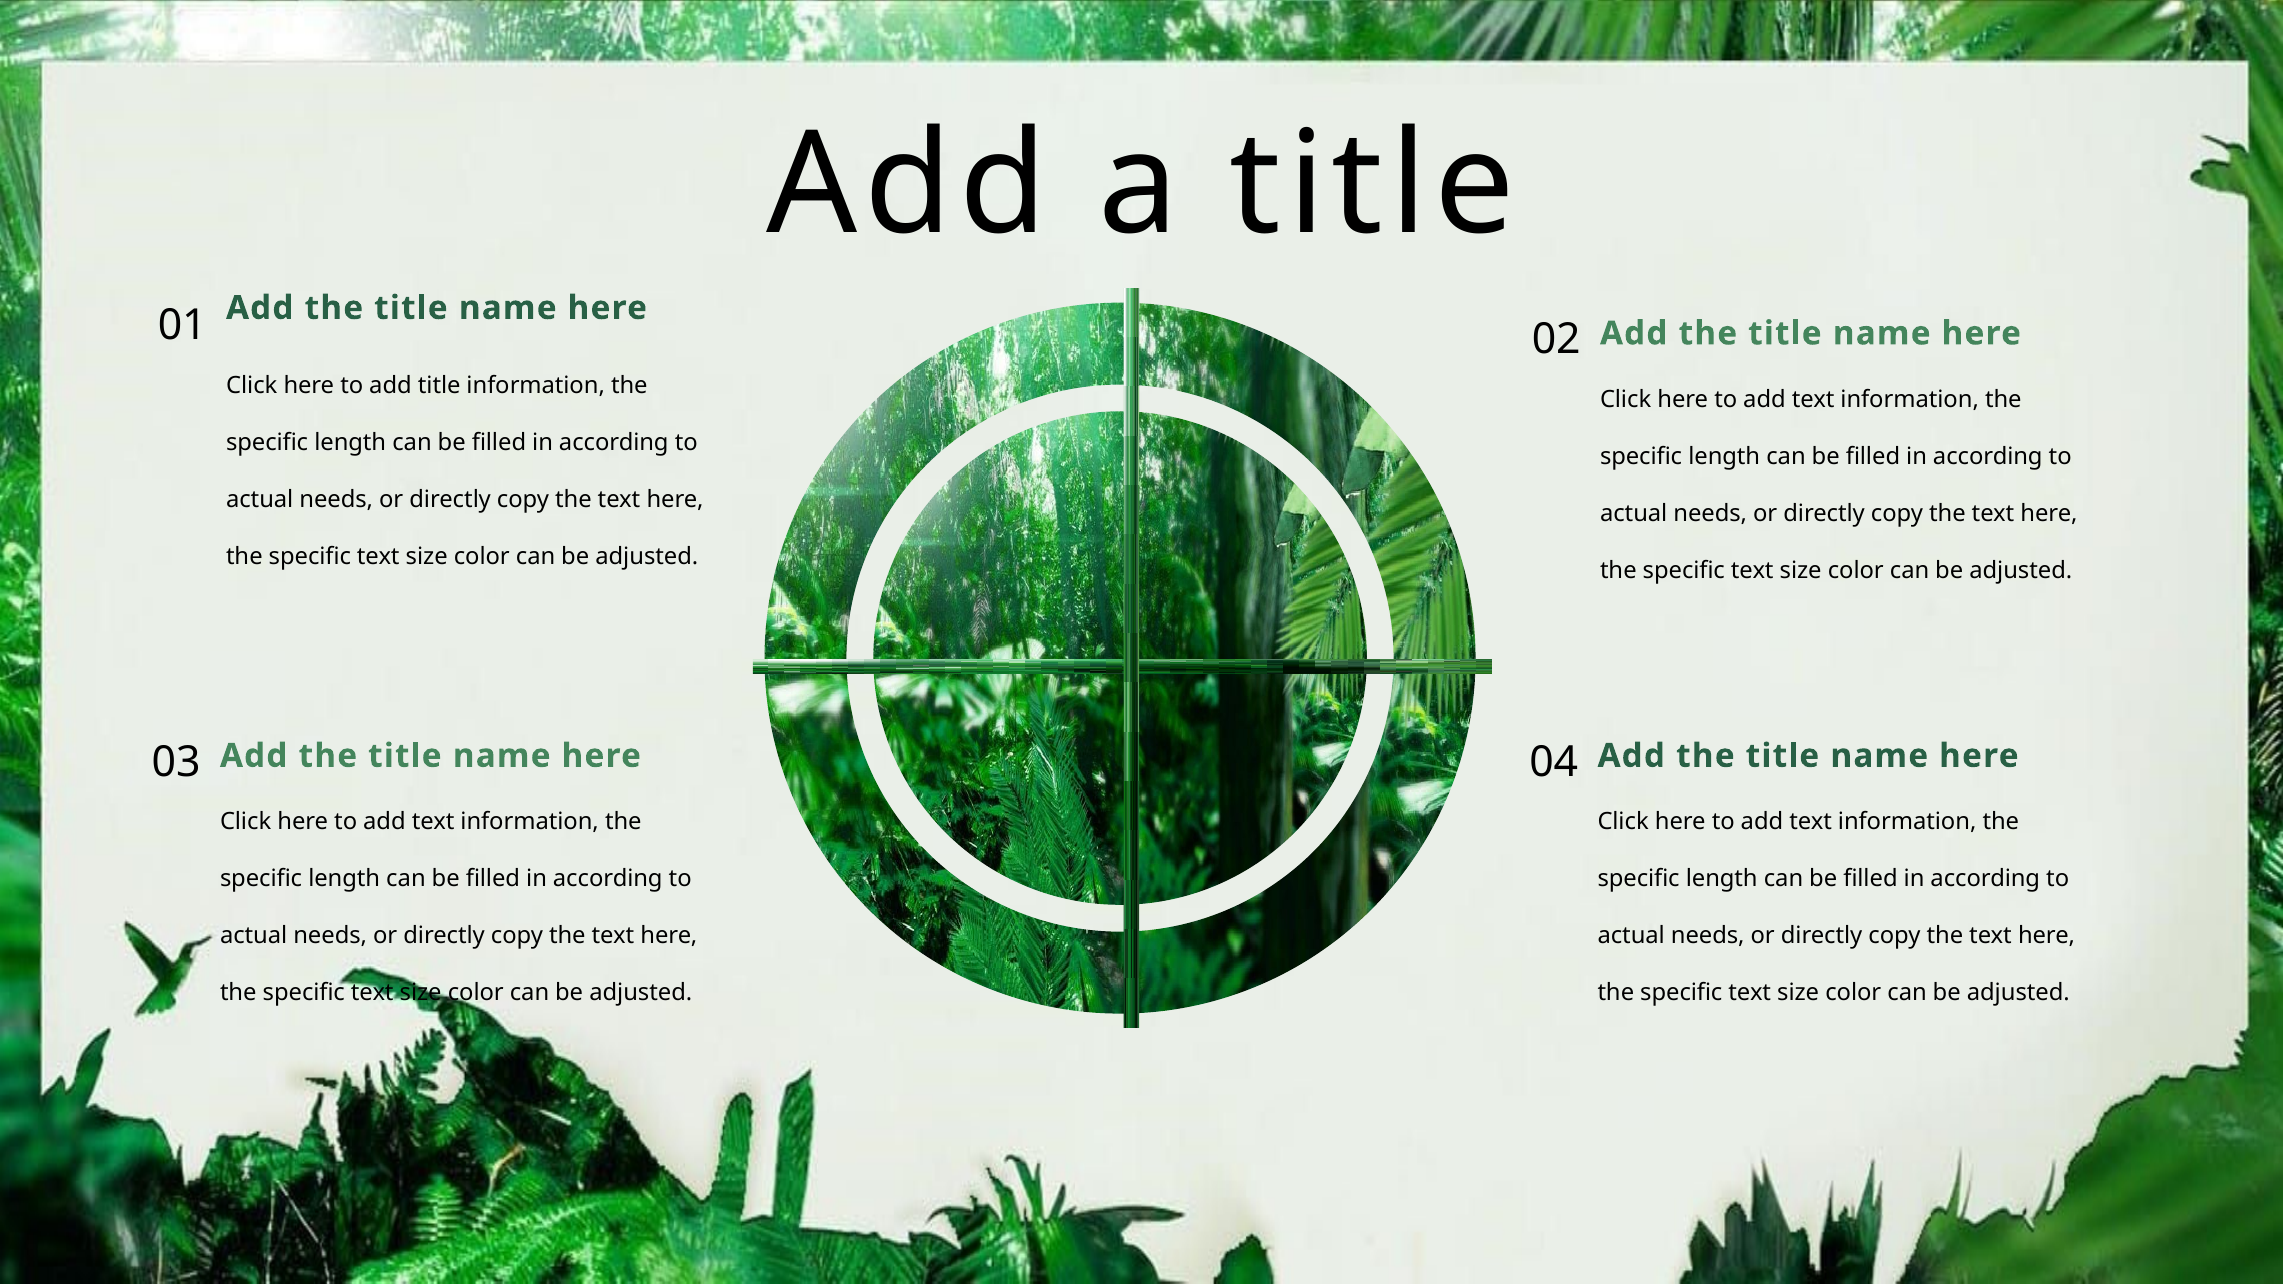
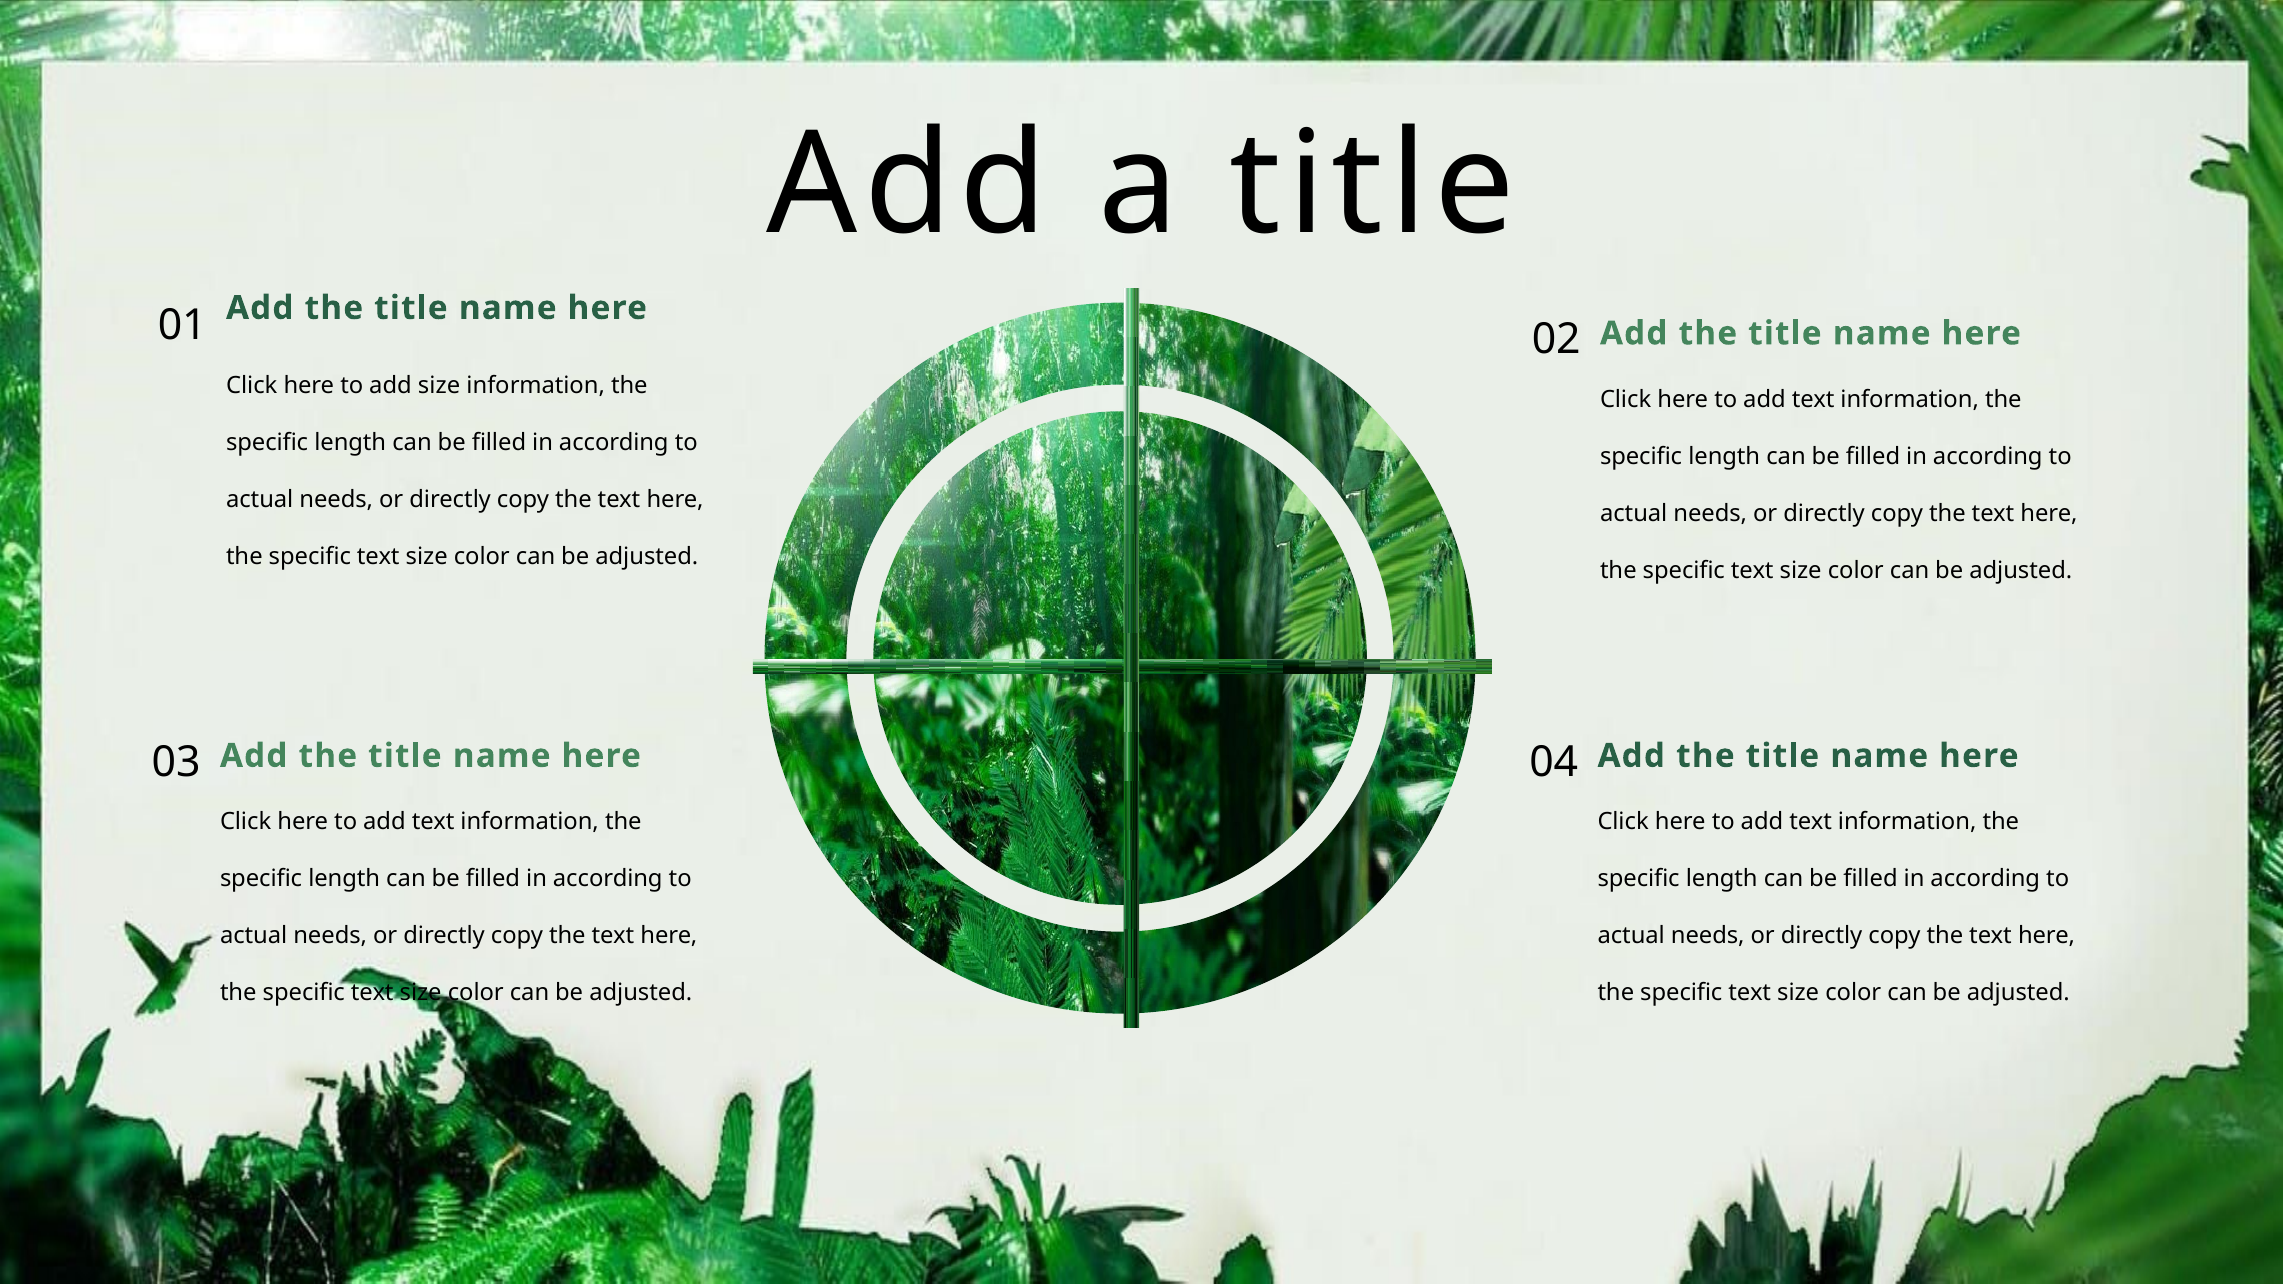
add title: title -> size
